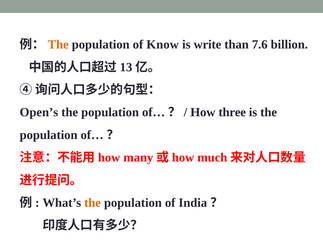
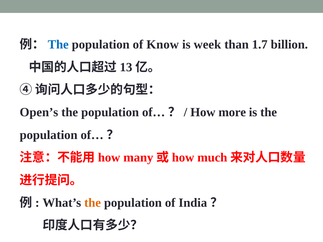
The at (58, 45) colour: orange -> blue
write: write -> week
7.6: 7.6 -> 1.7
three: three -> more
